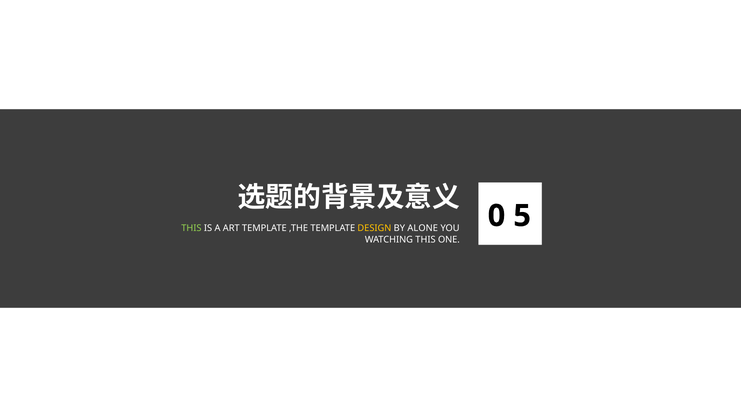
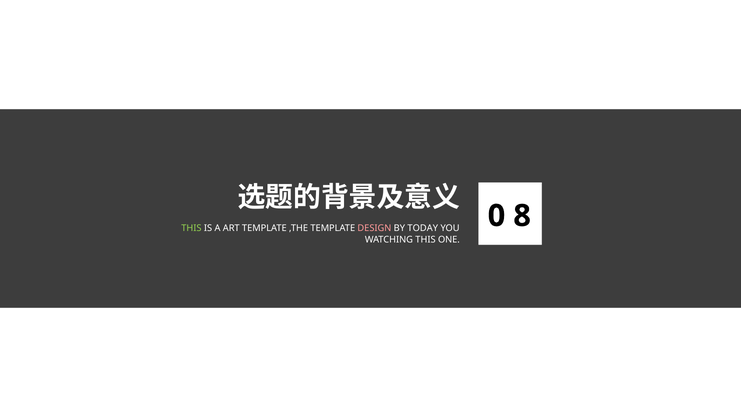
DESIGN colour: yellow -> pink
ALONE: ALONE -> TODAY
5: 5 -> 8
